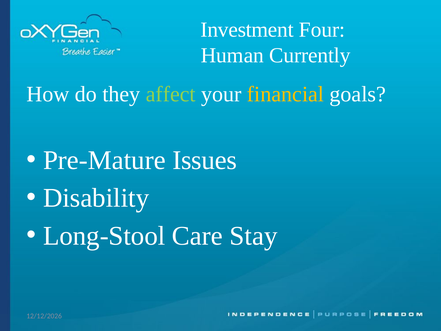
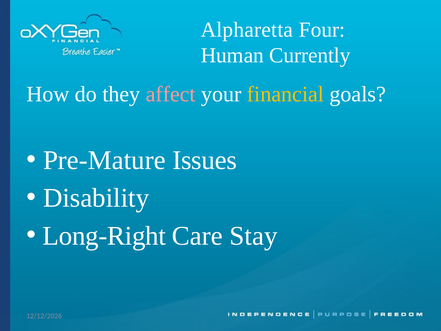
Investment: Investment -> Alpharetta
affect colour: light green -> pink
Long-Stool: Long-Stool -> Long-Right
